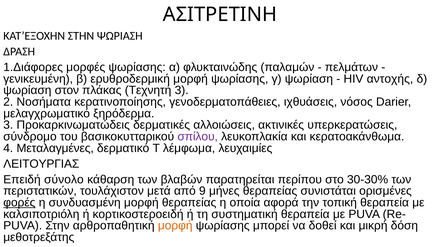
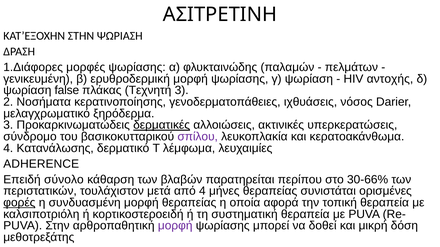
στον: στον -> false
δερματικές underline: none -> present
Μεταλαγμένες: Μεταλαγμένες -> Κατανάλωσης
ΛΕΙΤΟΥΡΓΙΑΣ: ΛΕΙΤΟΥΡΓΙΑΣ -> ADHERENCE
30-30%: 30-30% -> 30-66%
από 9: 9 -> 4
μορφή at (175, 226) colour: orange -> purple
